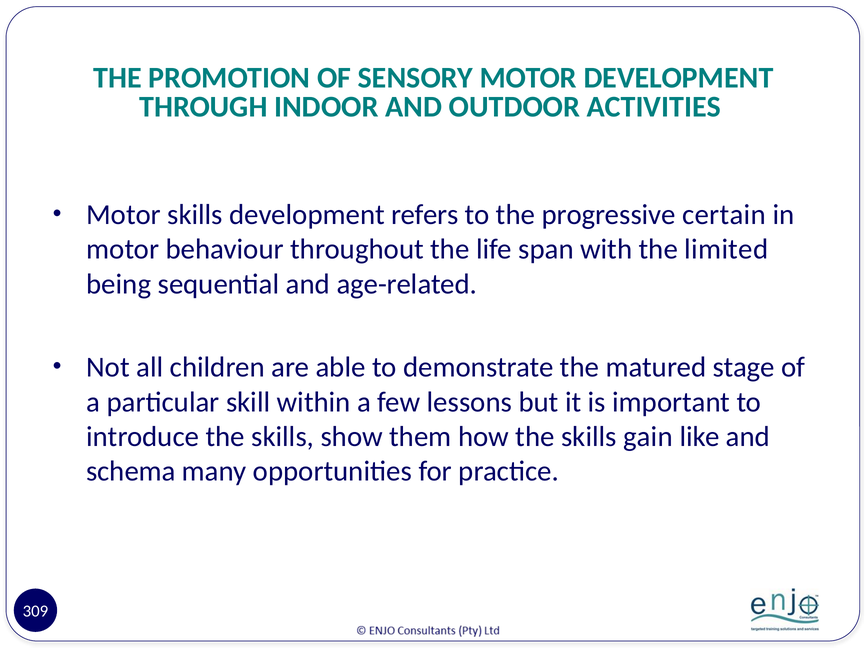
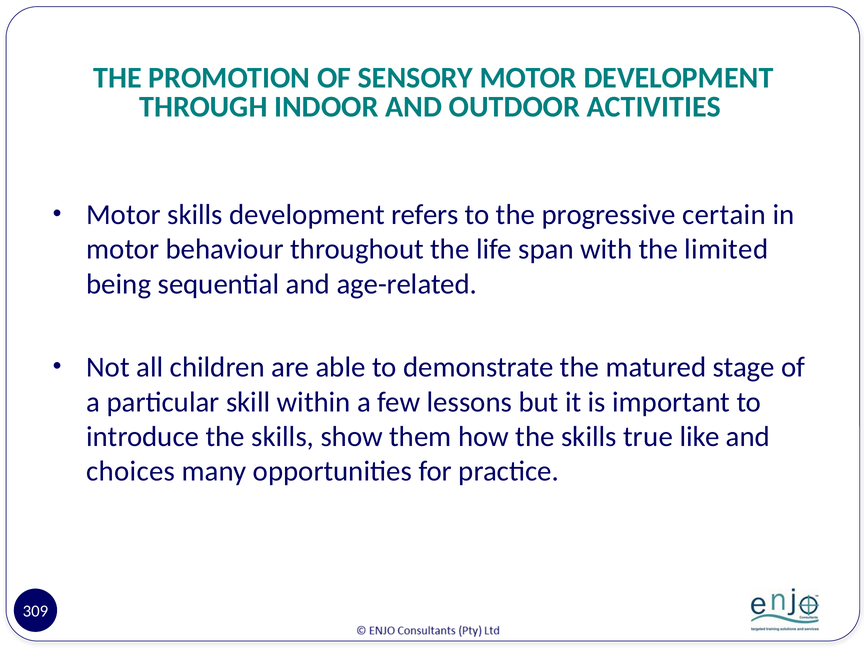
gain: gain -> true
schema: schema -> choices
